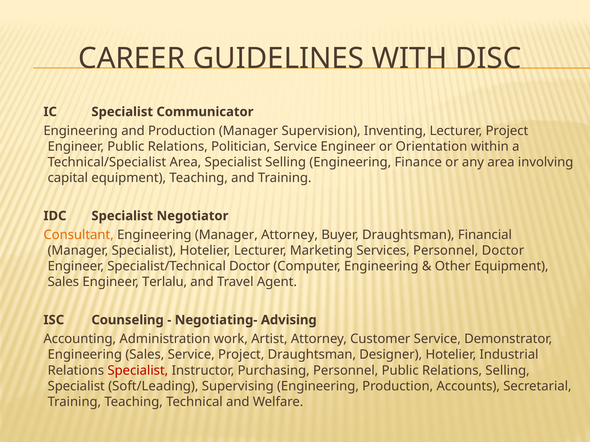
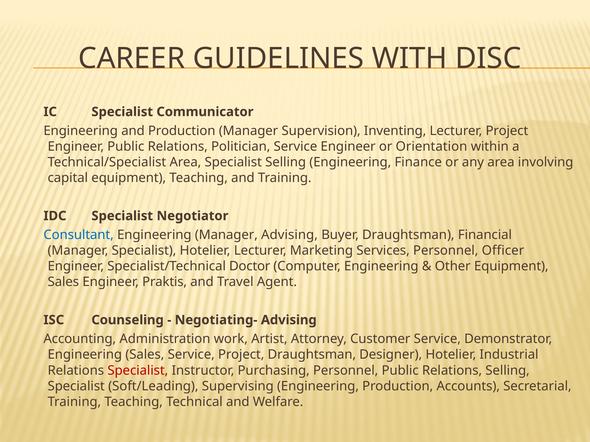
Consultant colour: orange -> blue
Manager Attorney: Attorney -> Advising
Personnel Doctor: Doctor -> Officer
Terlalu: Terlalu -> Praktis
